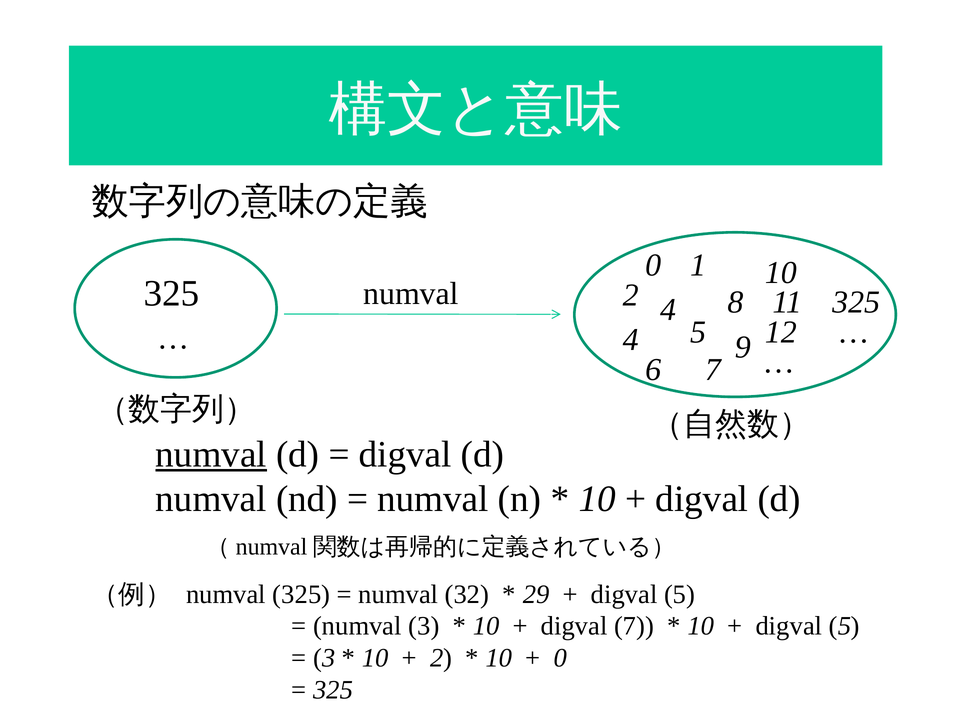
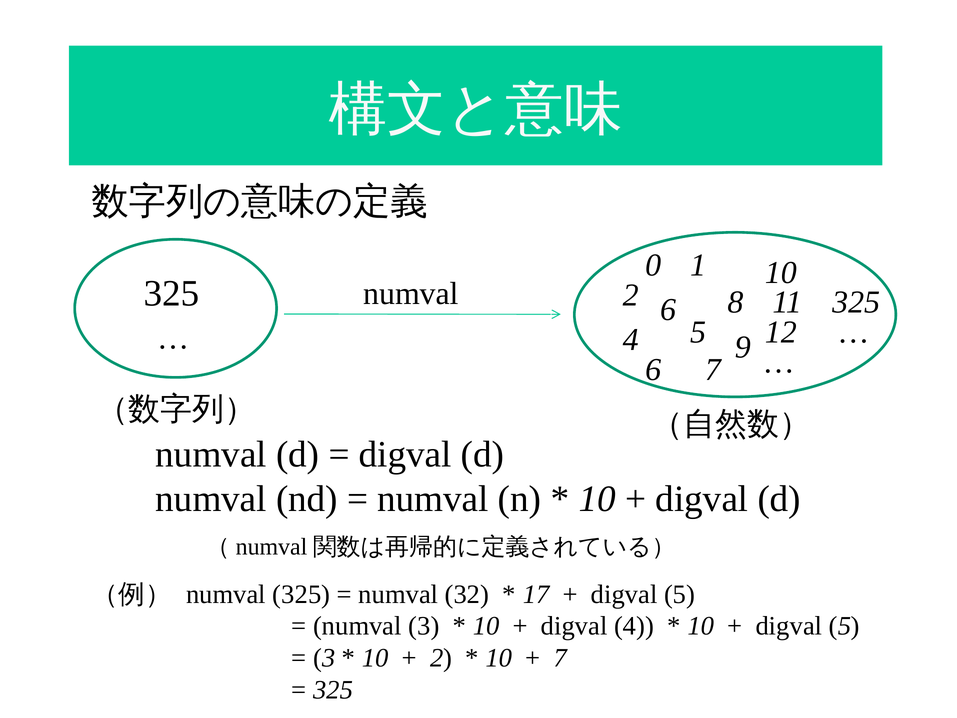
2 4: 4 -> 6
numval at (211, 454) underline: present -> none
29: 29 -> 17
digval 7: 7 -> 4
0 at (560, 658): 0 -> 7
